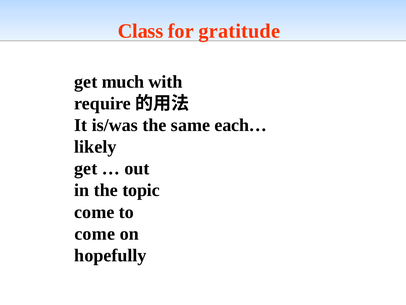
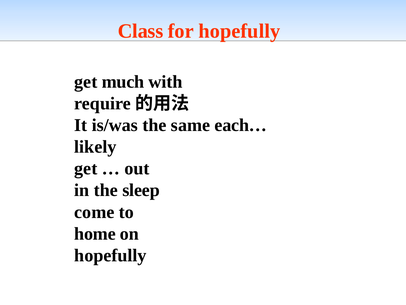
for gratitude: gratitude -> hopefully
topic: topic -> sleep
come at (95, 233): come -> home
